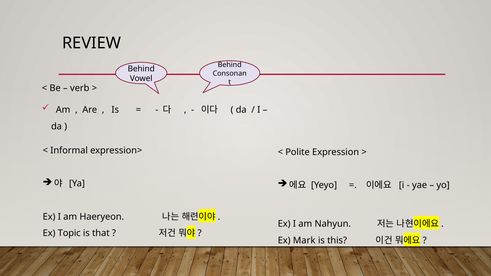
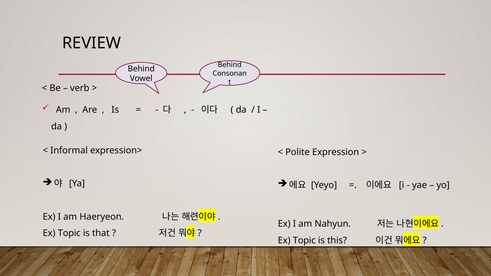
Mark at (304, 240): Mark -> Topic
